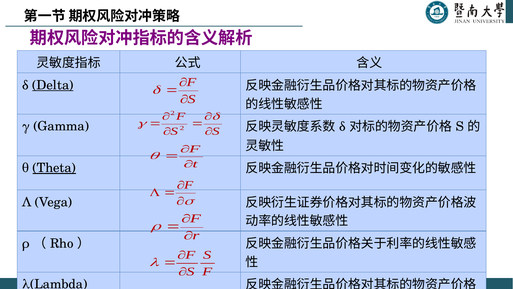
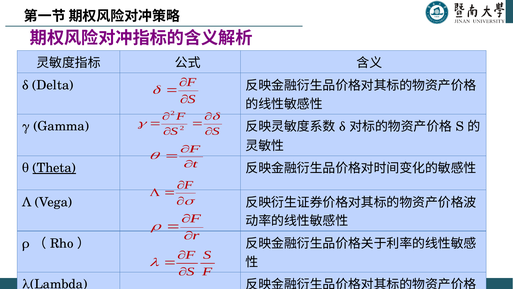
Delta underline: present -> none
